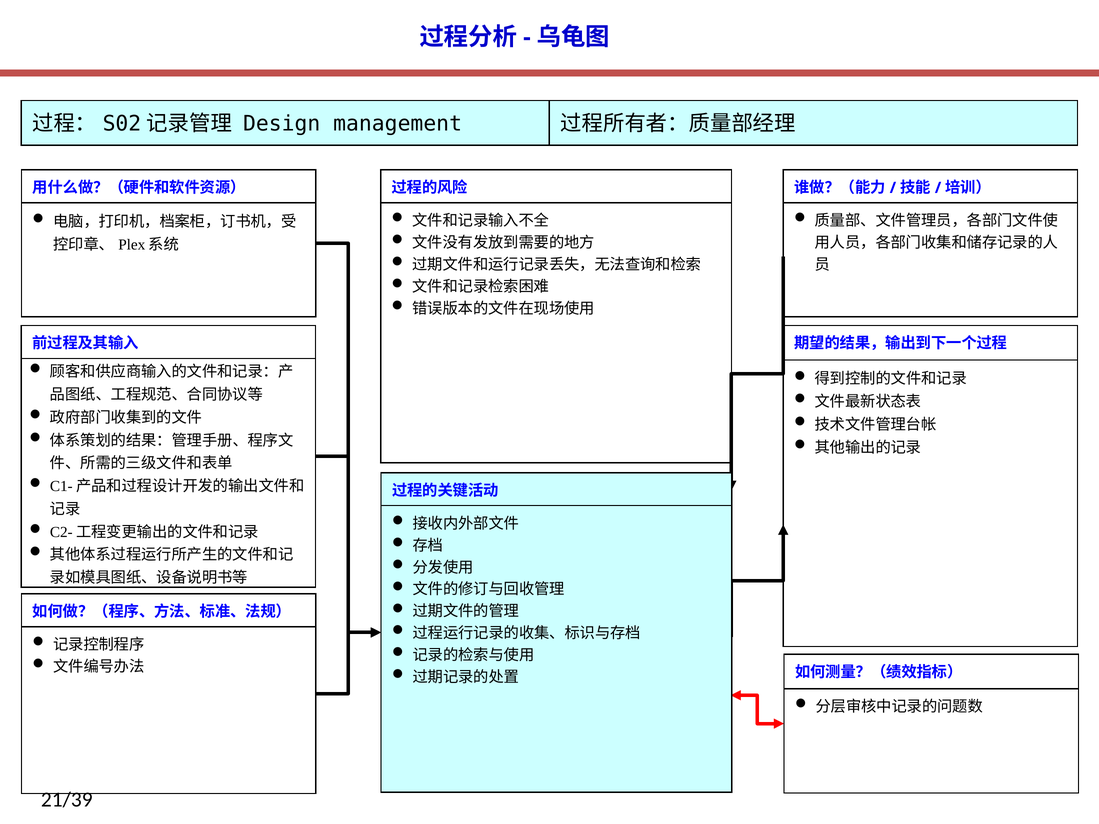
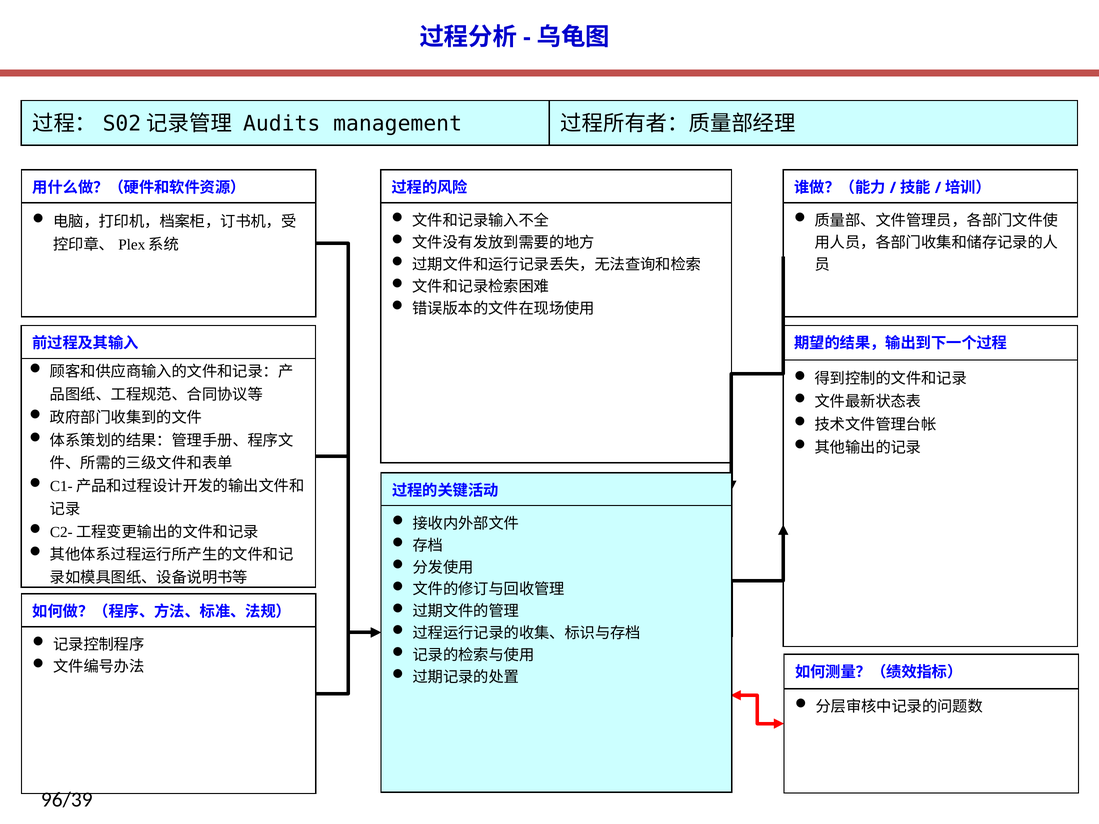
Design: Design -> Audits
21/39: 21/39 -> 96/39
